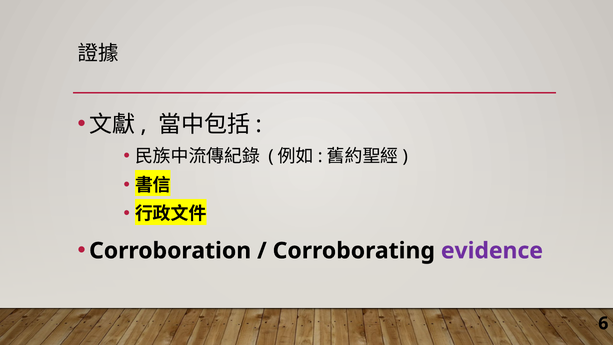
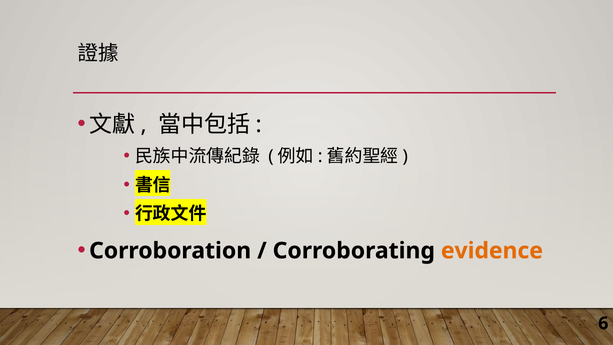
evidence colour: purple -> orange
